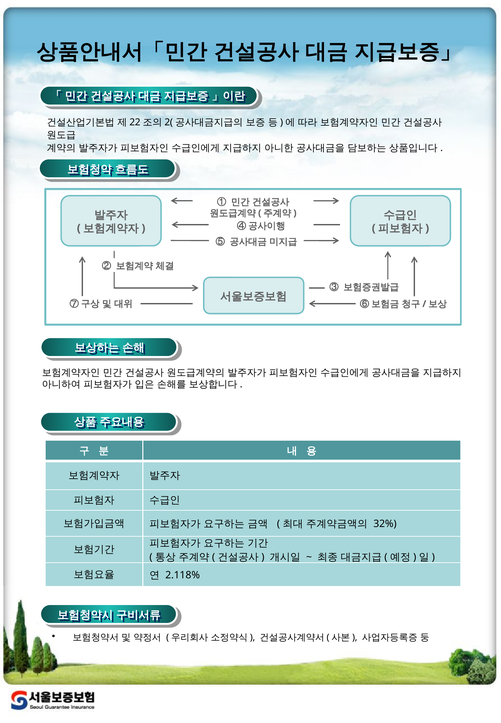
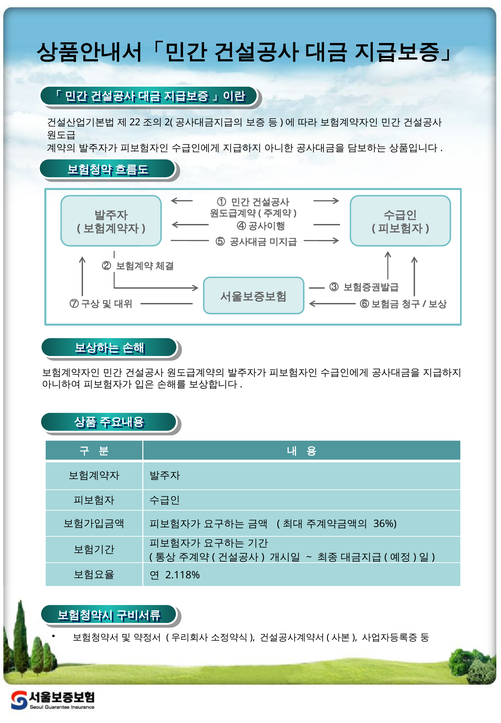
32%: 32% -> 36%
